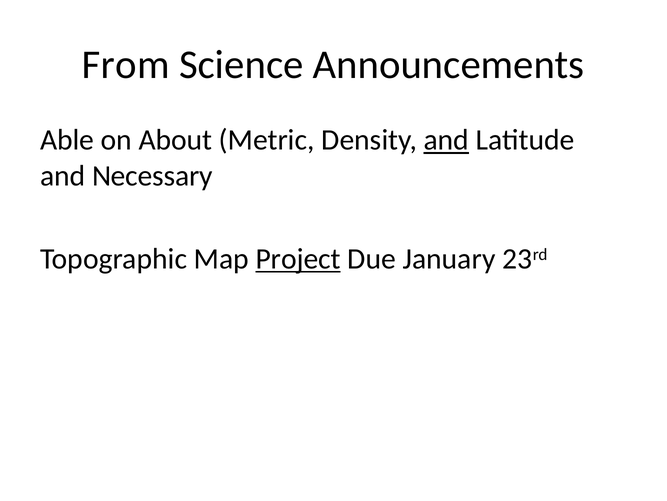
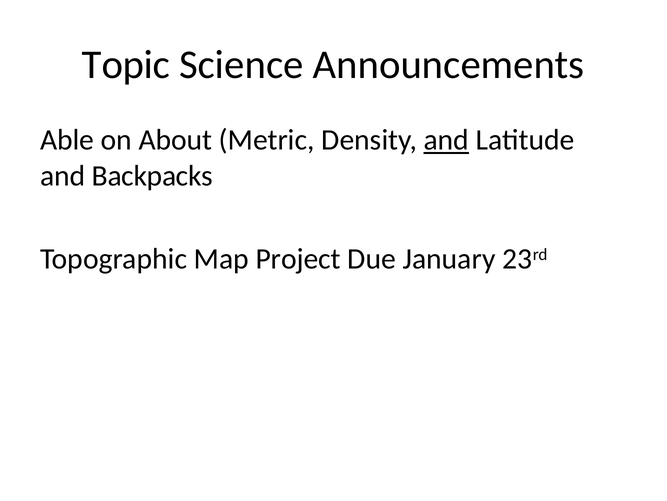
From: From -> Topic
Necessary: Necessary -> Backpacks
Project underline: present -> none
